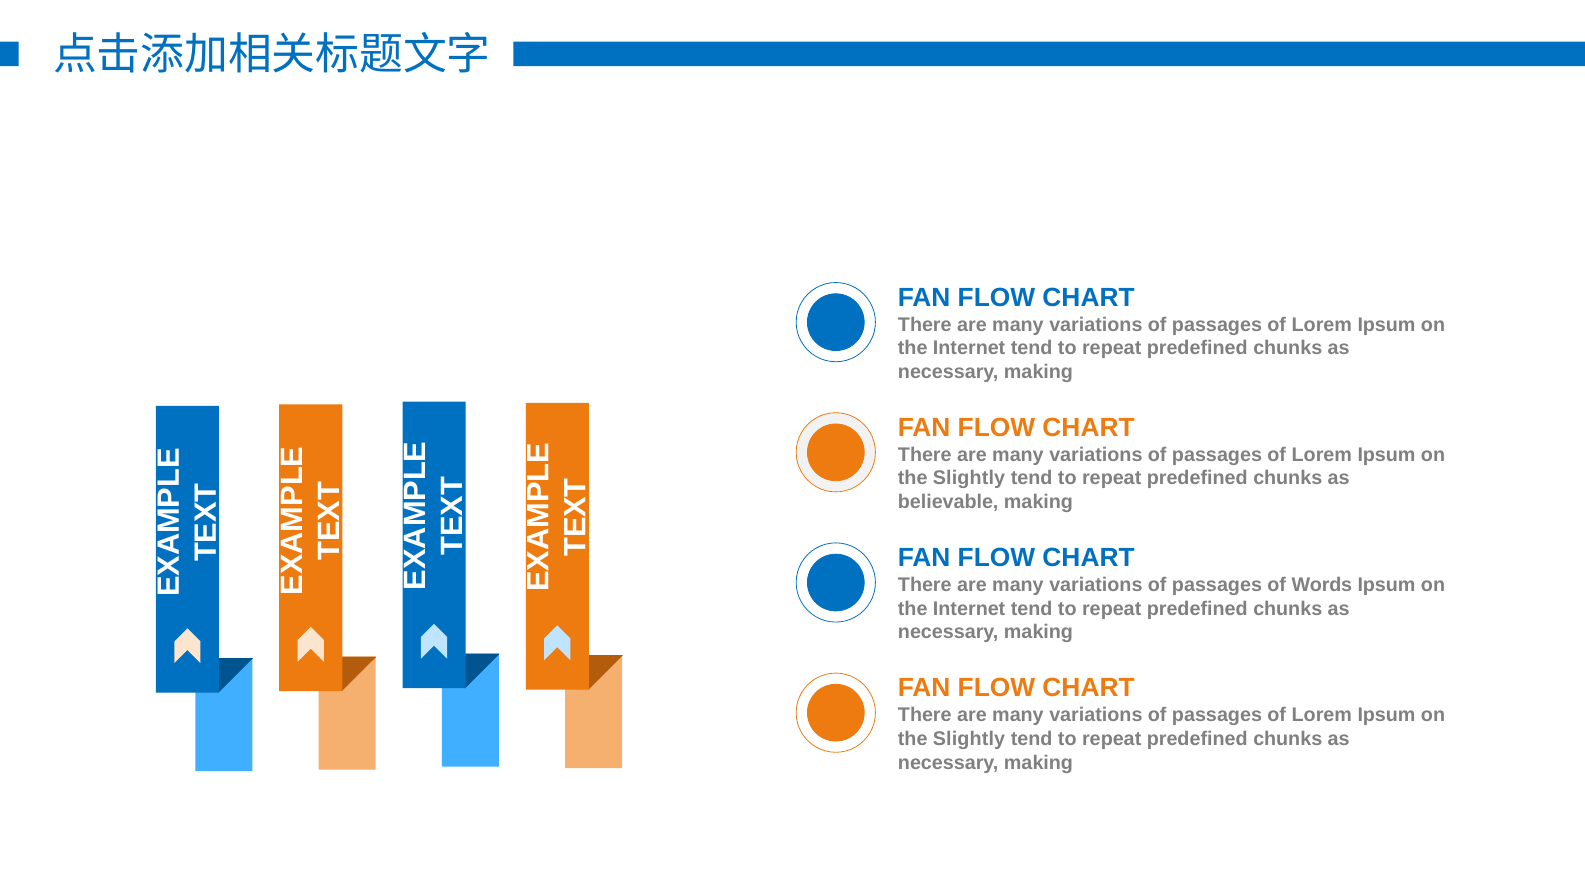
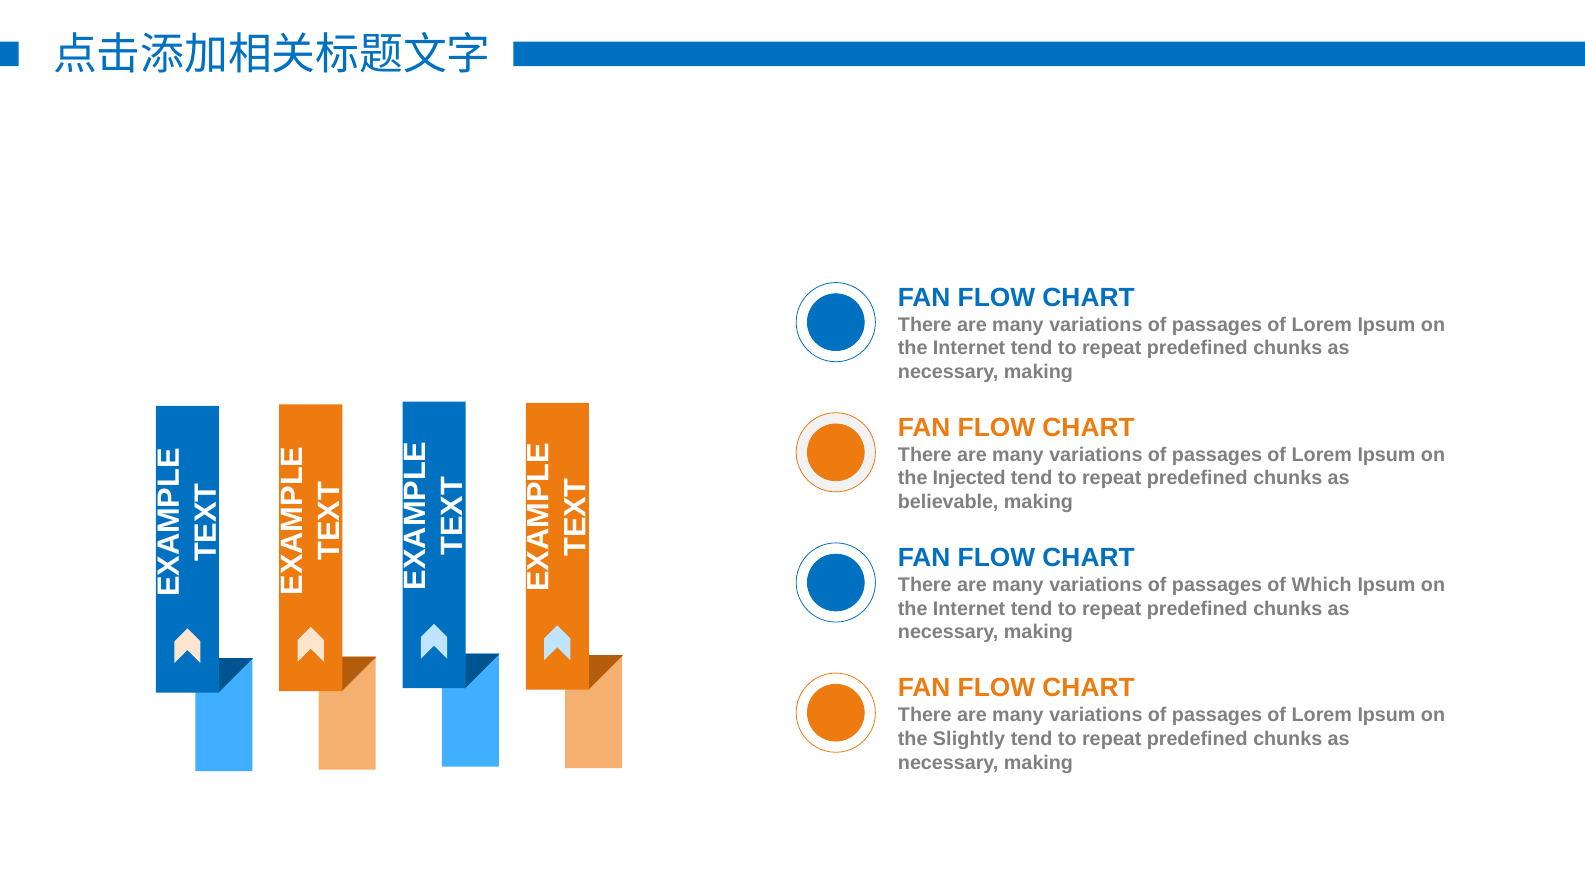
Slightly at (969, 479): Slightly -> Injected
Words: Words -> Which
